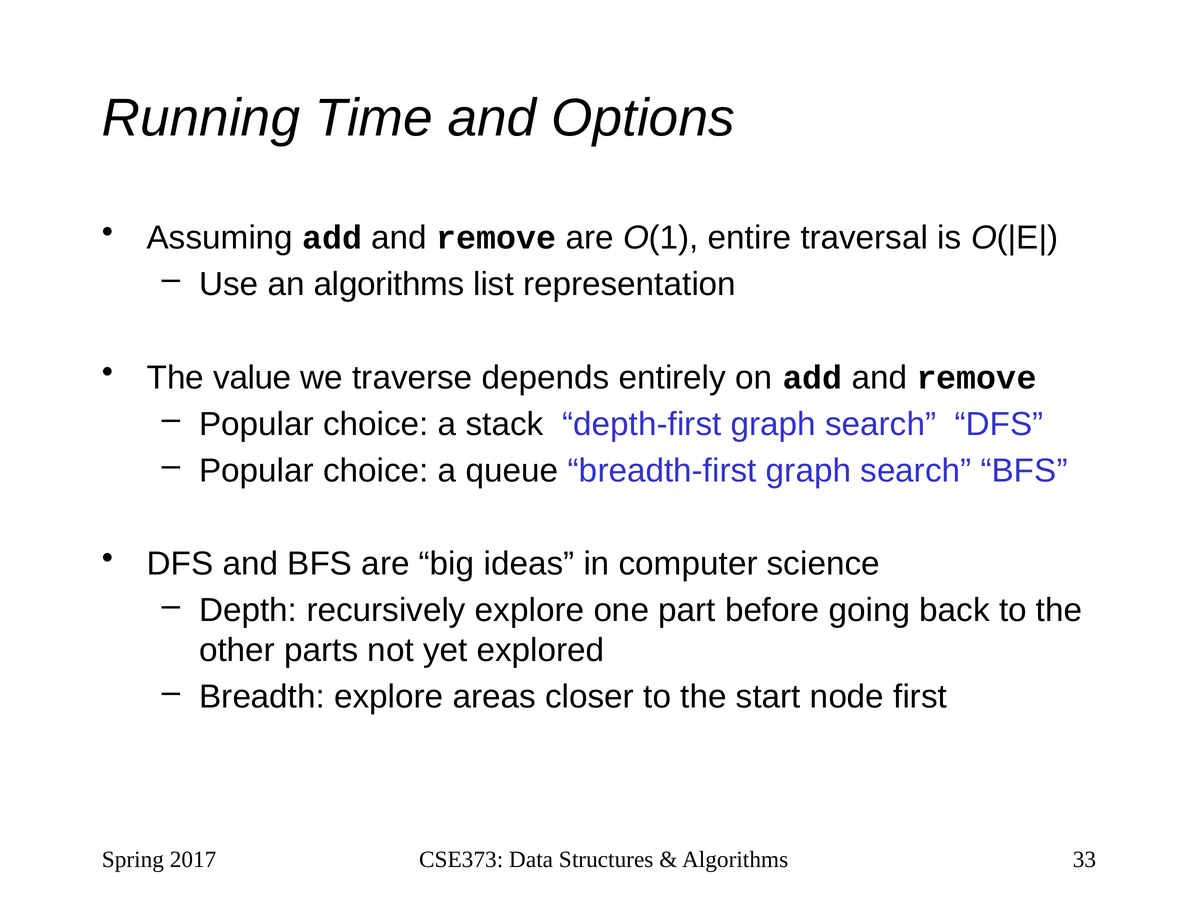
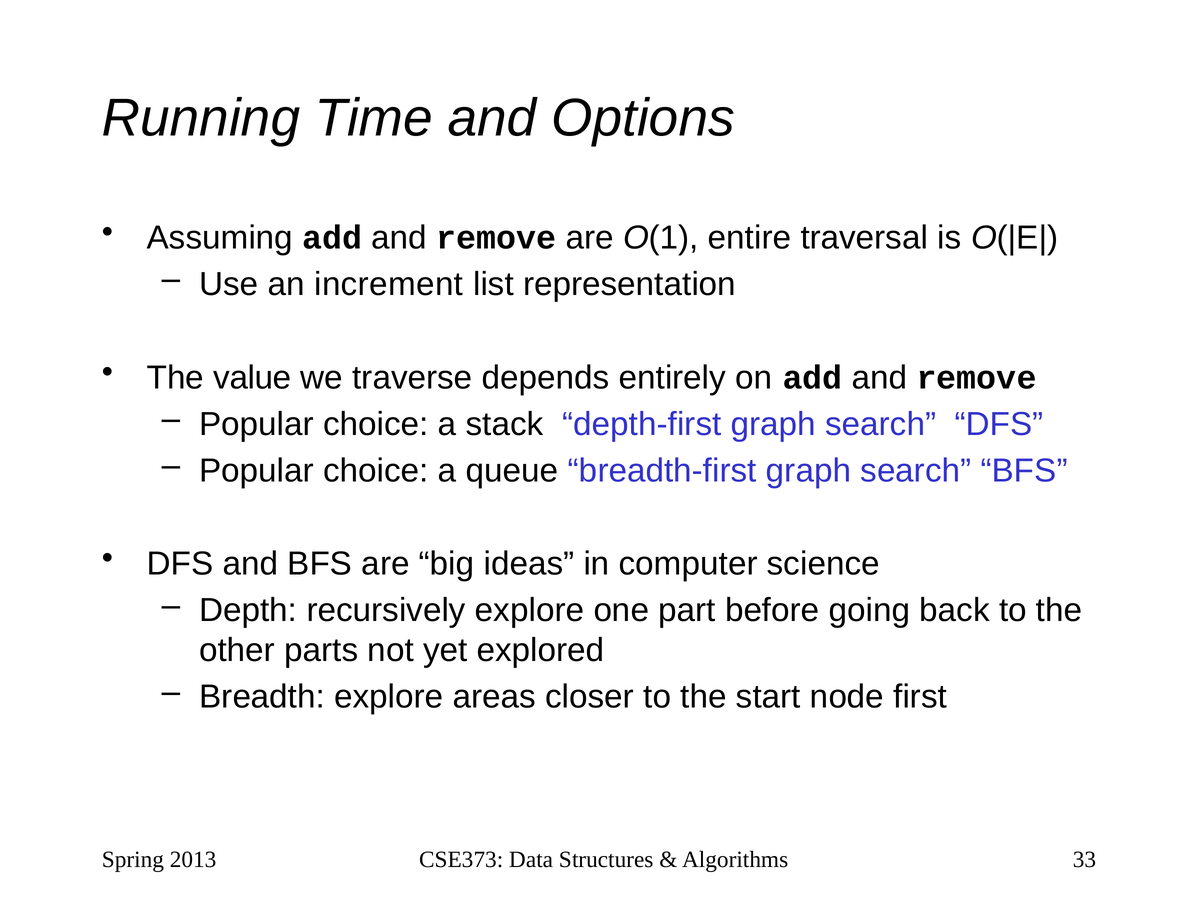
an algorithms: algorithms -> increment
2017: 2017 -> 2013
